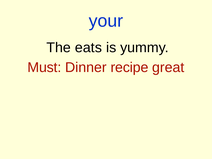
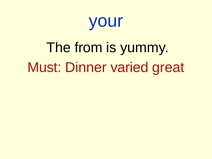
eats: eats -> from
recipe: recipe -> varied
